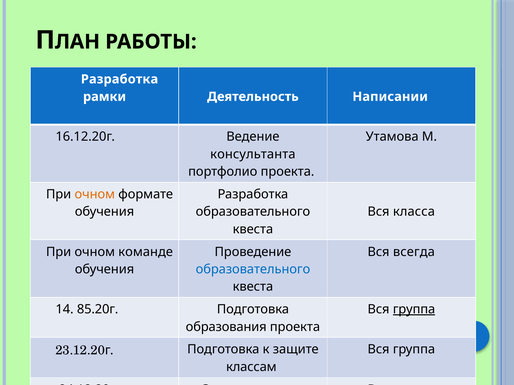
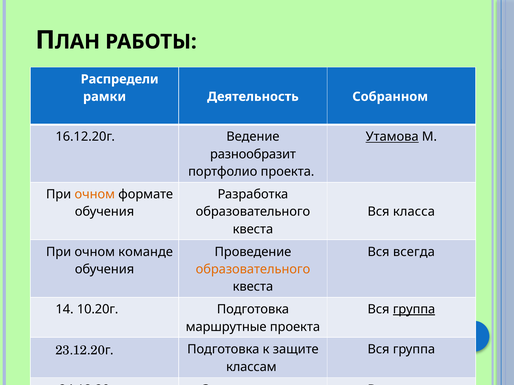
Разработка at (120, 79): Разработка -> Распредели
Написании: Написании -> Собранном
Утамова underline: none -> present
консультанта: консультанта -> разнообразит
образовательного at (253, 270) colour: blue -> orange
85.20г: 85.20г -> 10.20г
образования: образования -> маршрутные
